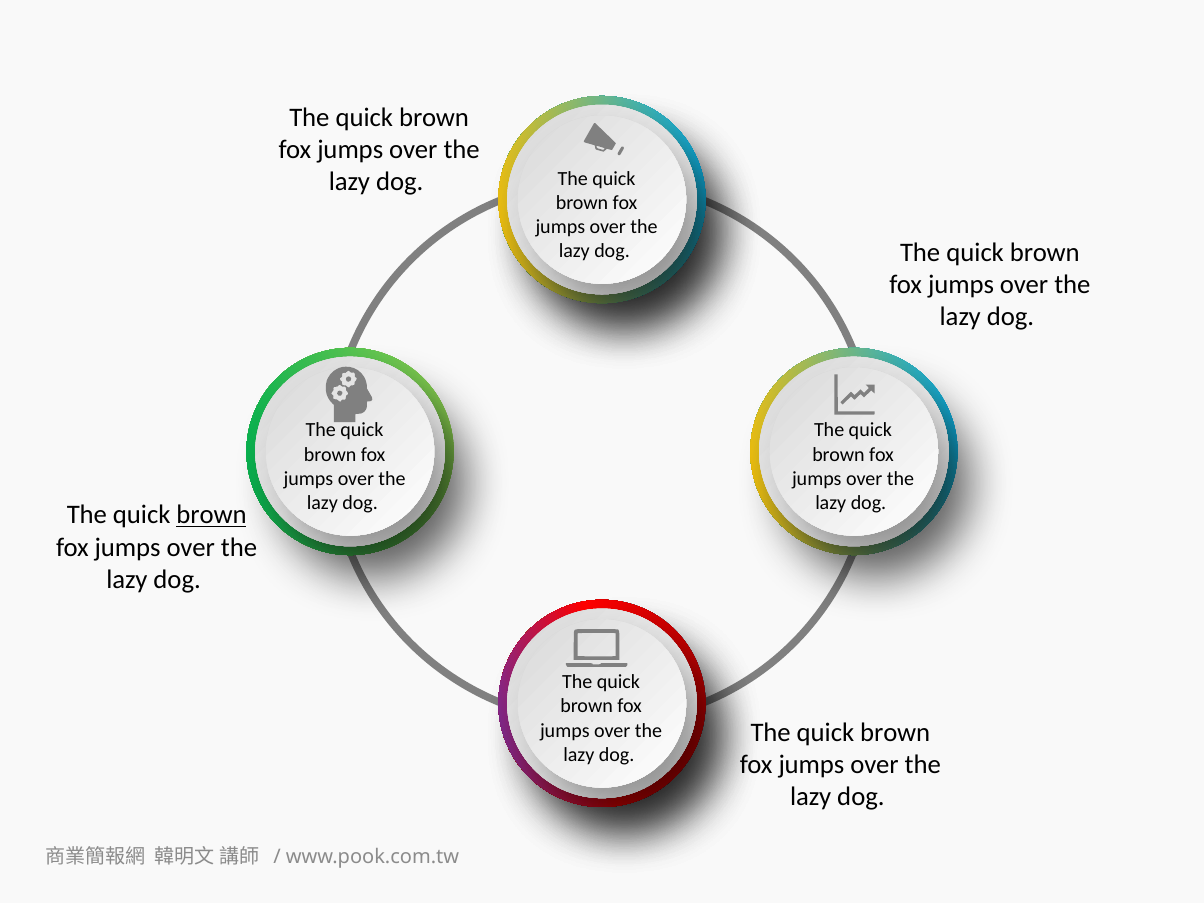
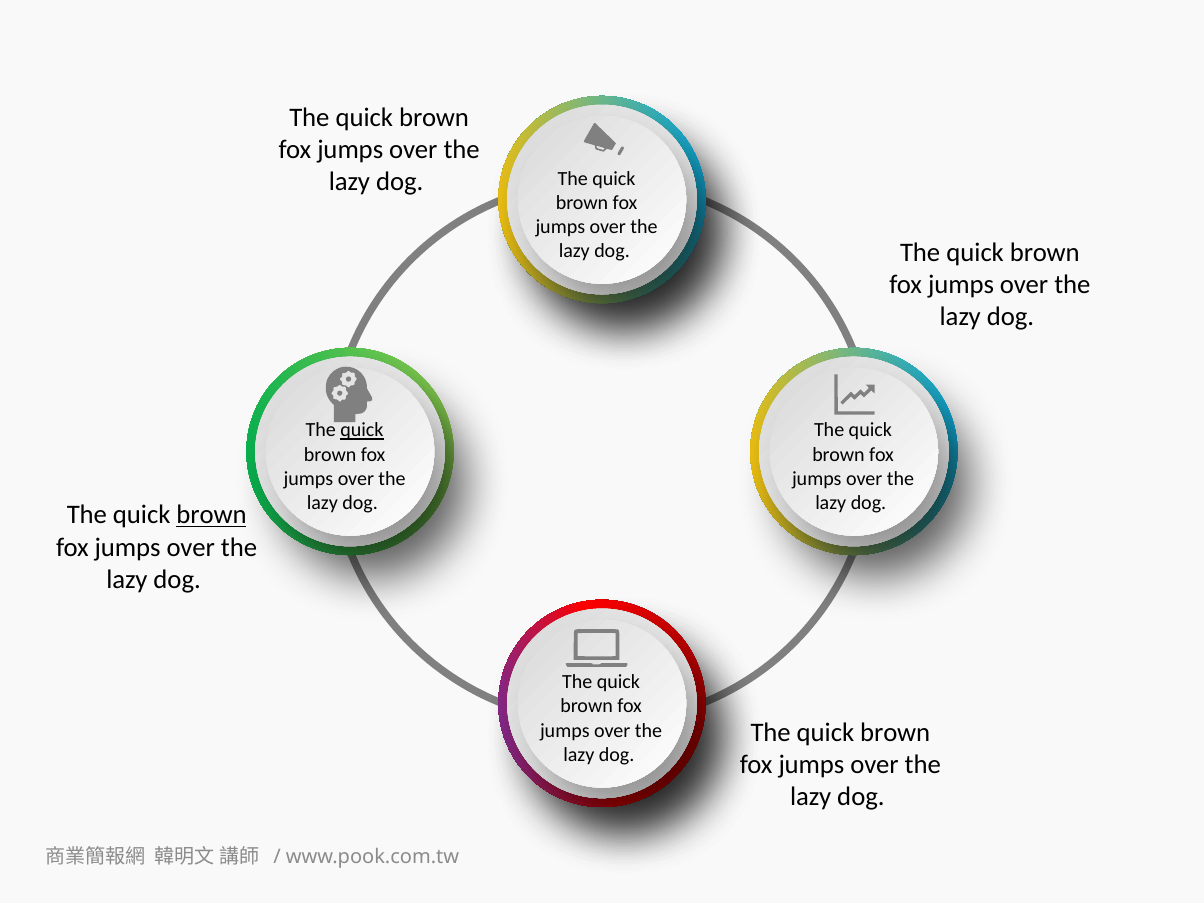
quick at (362, 430) underline: none -> present
